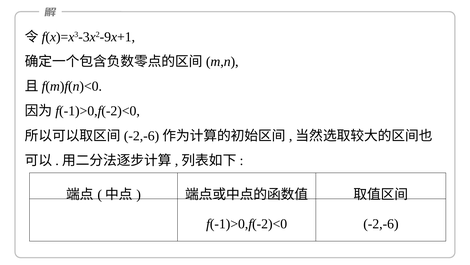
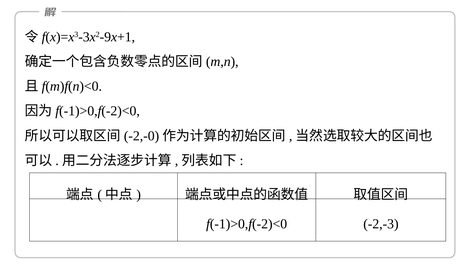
-2,-6 at (142, 136): -2,-6 -> -2,-0
f(-1)>0,f(-2)<0 -2,-6: -2,-6 -> -2,-3
